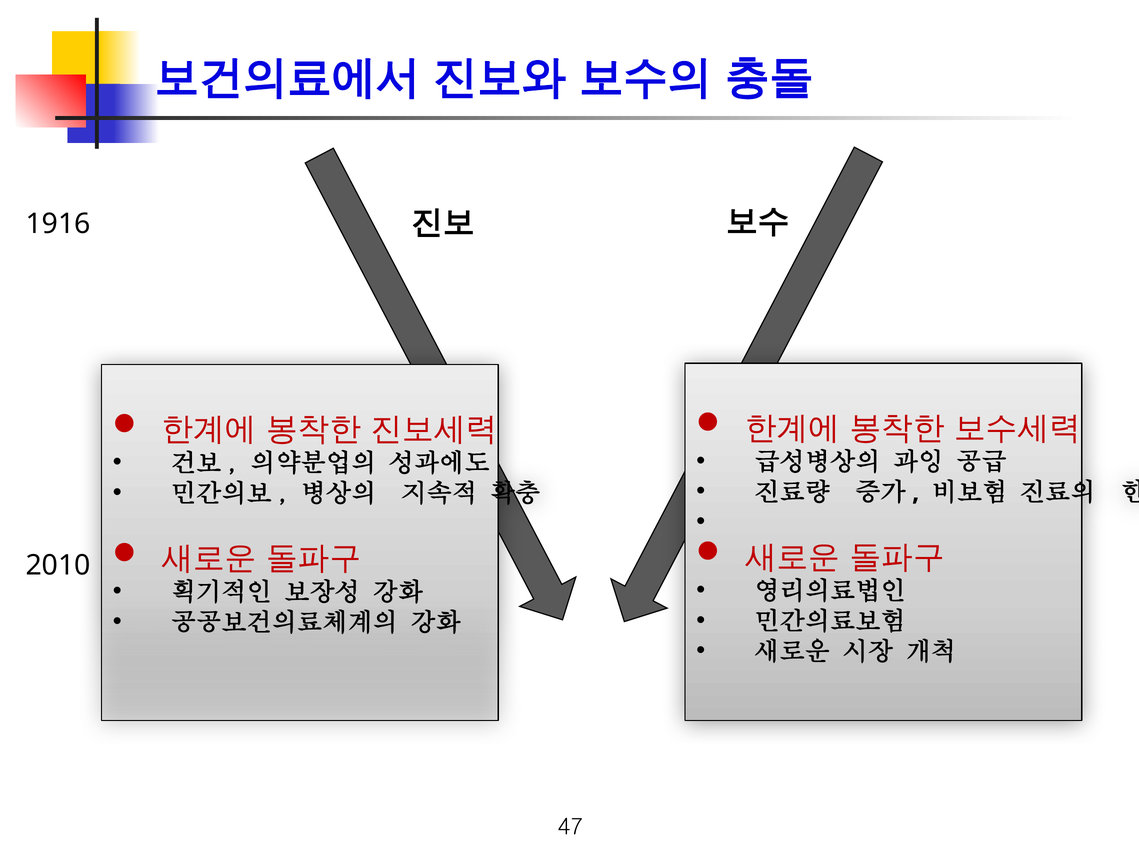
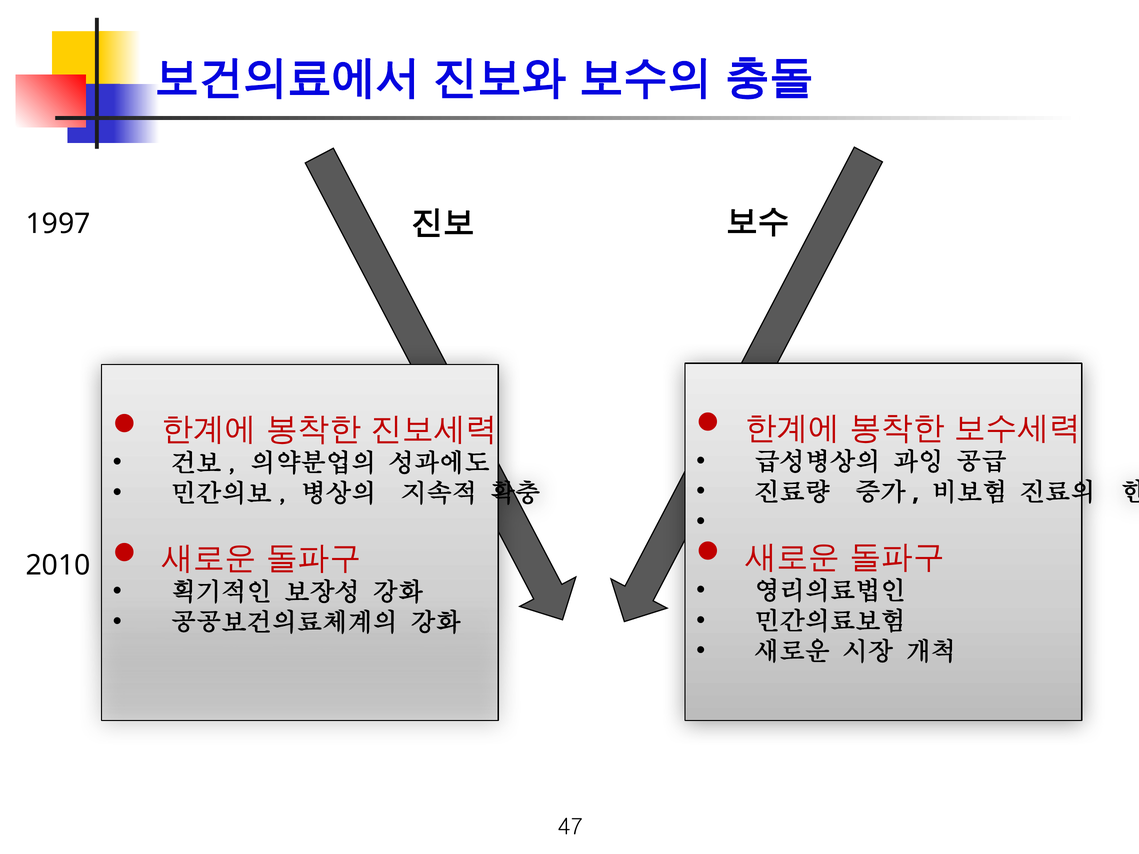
1916: 1916 -> 1997
